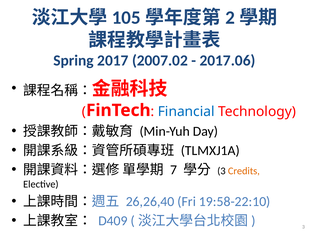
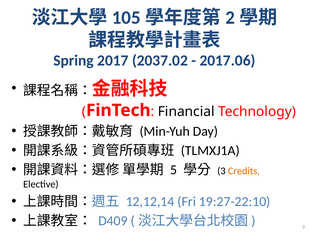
2007.02: 2007.02 -> 2037.02
Financial colour: blue -> black
7: 7 -> 5
26,26,40: 26,26,40 -> 12,12,14
19:58-22:10: 19:58-22:10 -> 19:27-22:10
